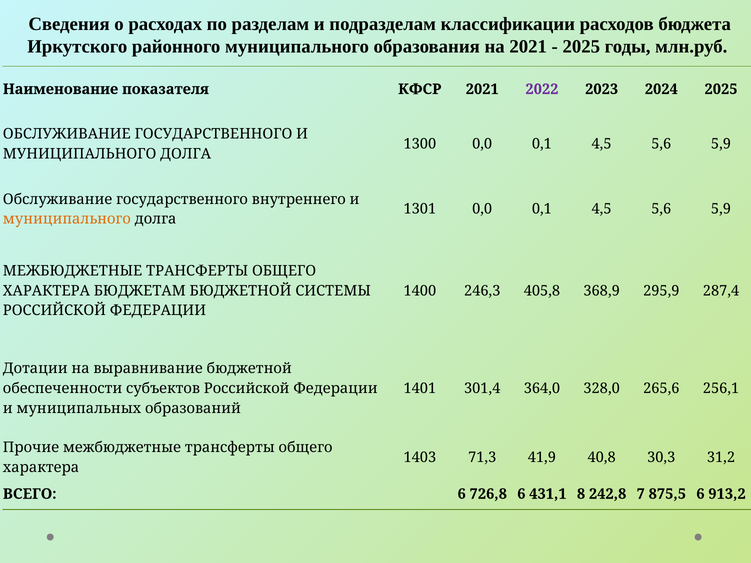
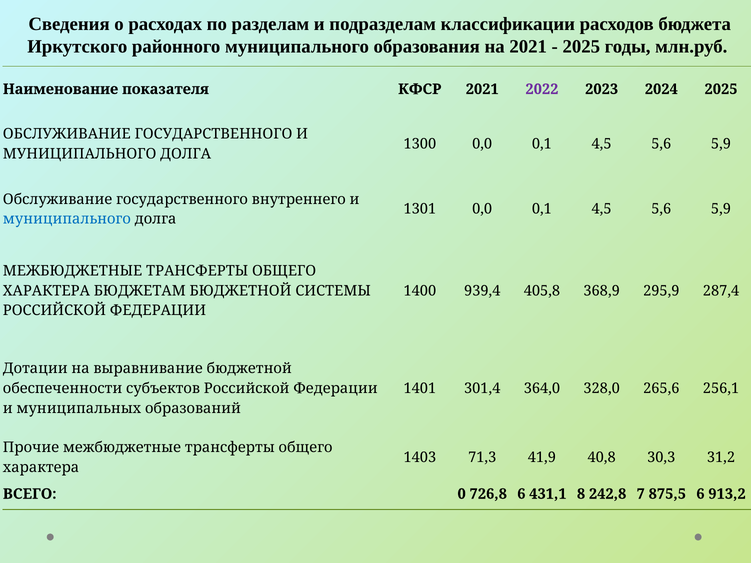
муниципального at (67, 219) colour: orange -> blue
246,3: 246,3 -> 939,4
ВСЕГО 6: 6 -> 0
